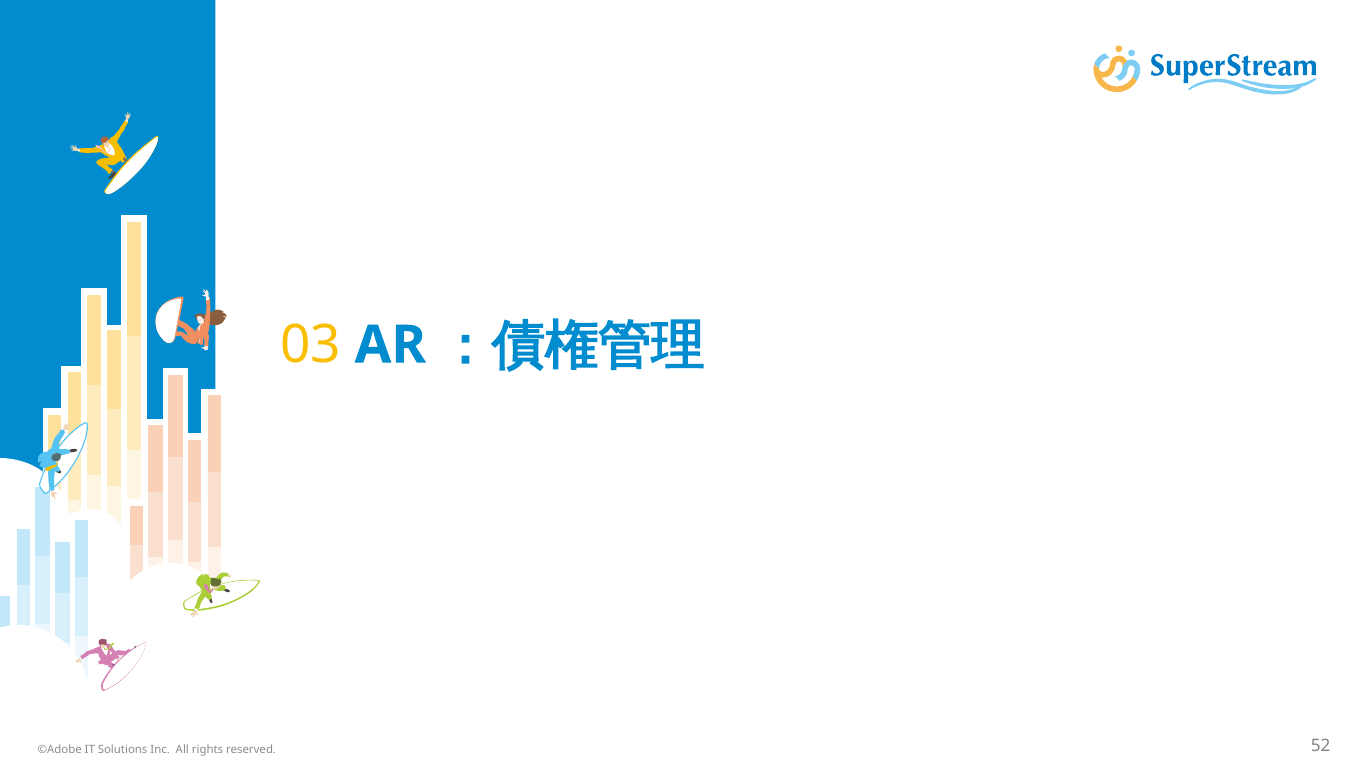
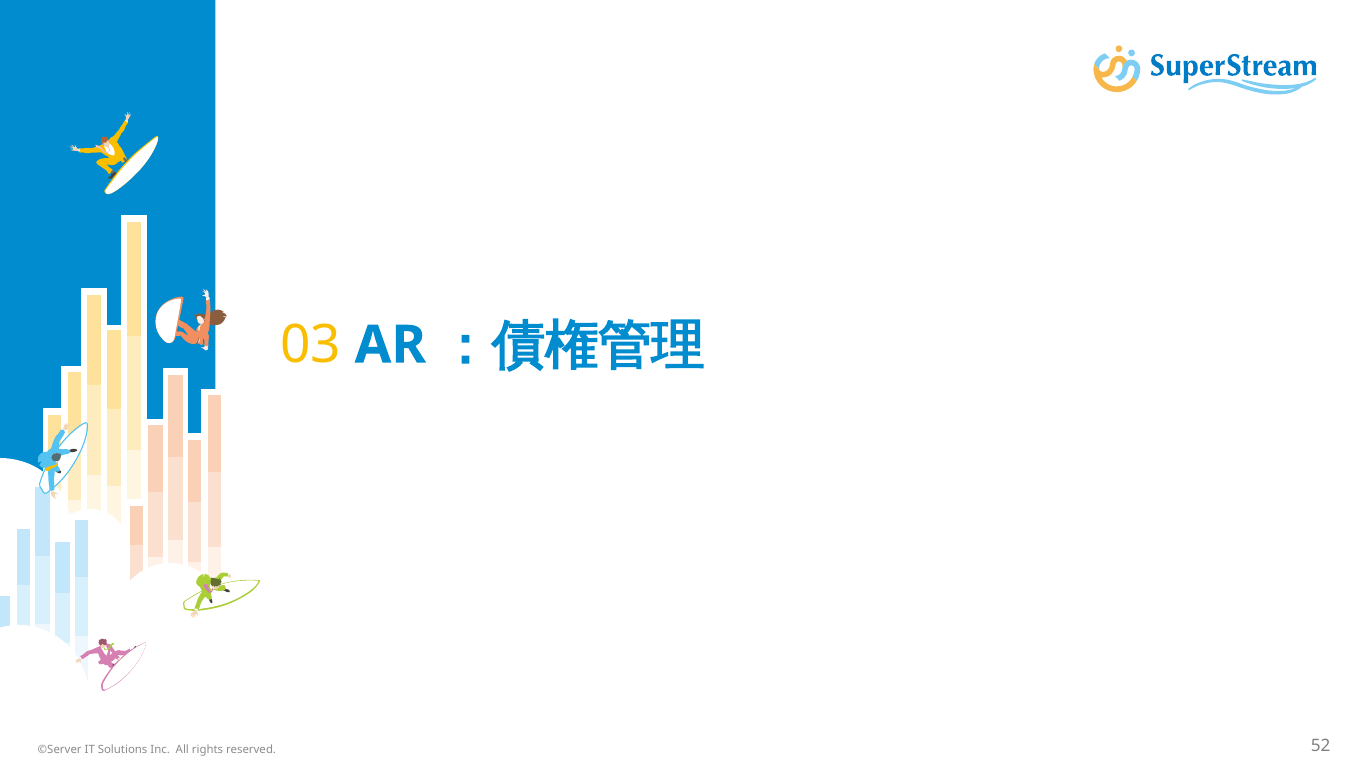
©Adobe: ©Adobe -> ©Server
